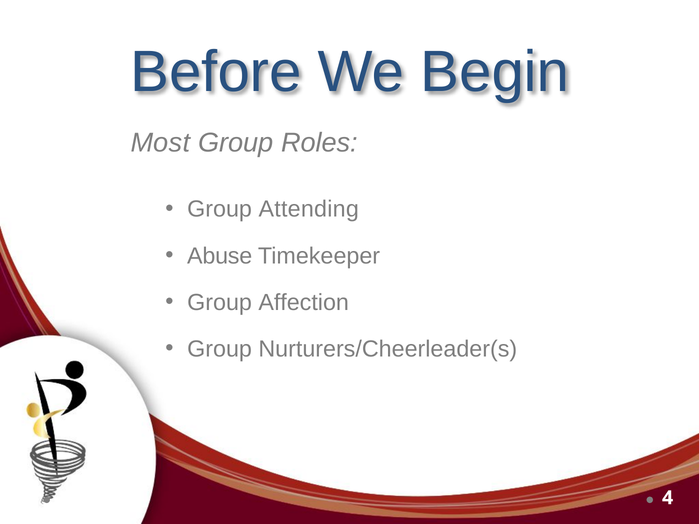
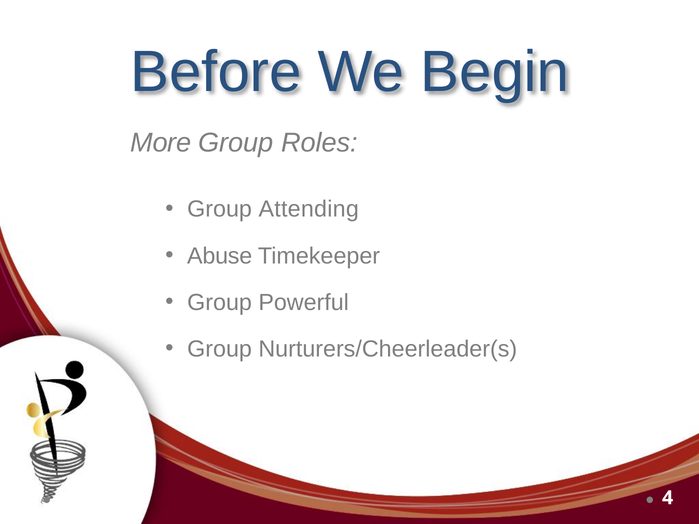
Most: Most -> More
Affection: Affection -> Powerful
